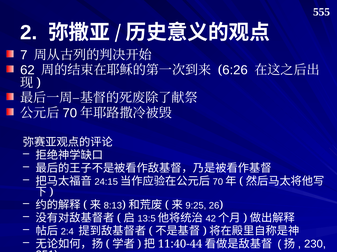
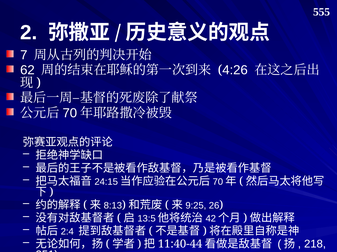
6:26: 6:26 -> 4:26
230: 230 -> 218
